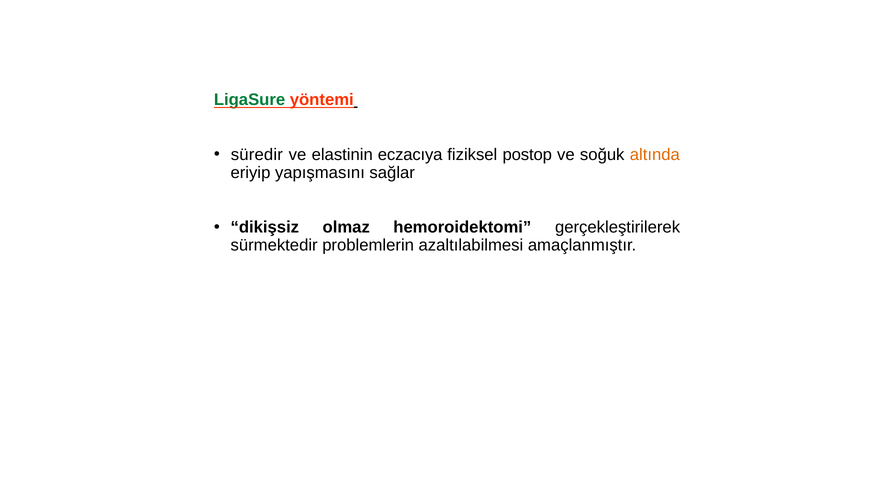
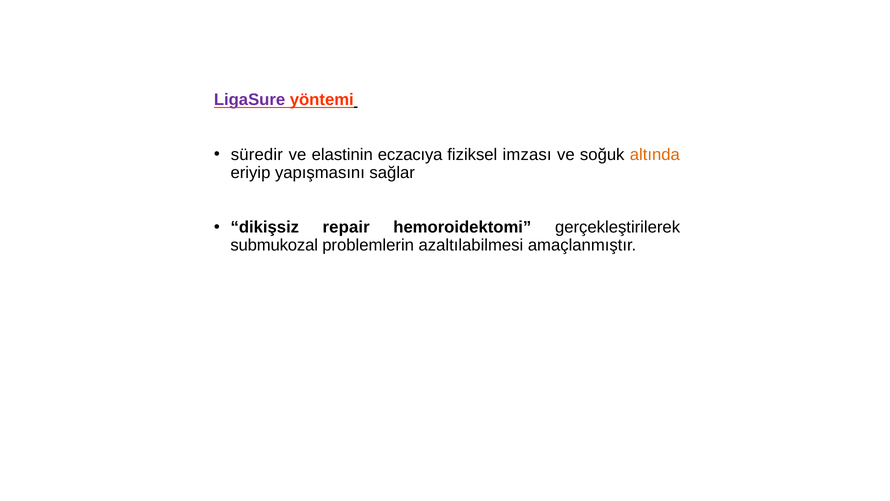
LigaSure colour: green -> purple
postop: postop -> imzası
olmaz: olmaz -> repair
sürmektedir: sürmektedir -> submukozal
